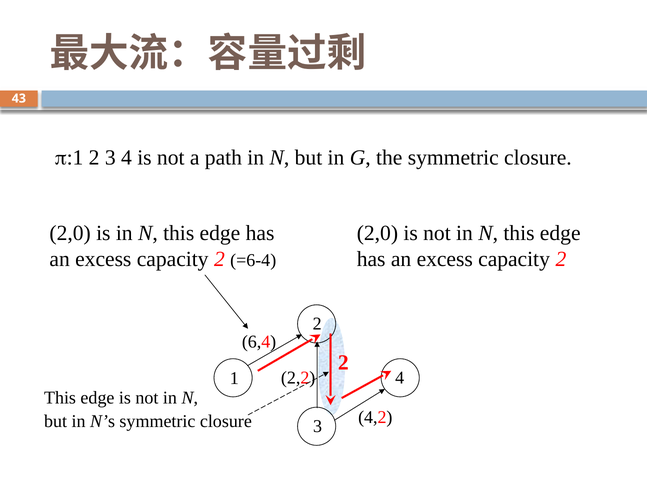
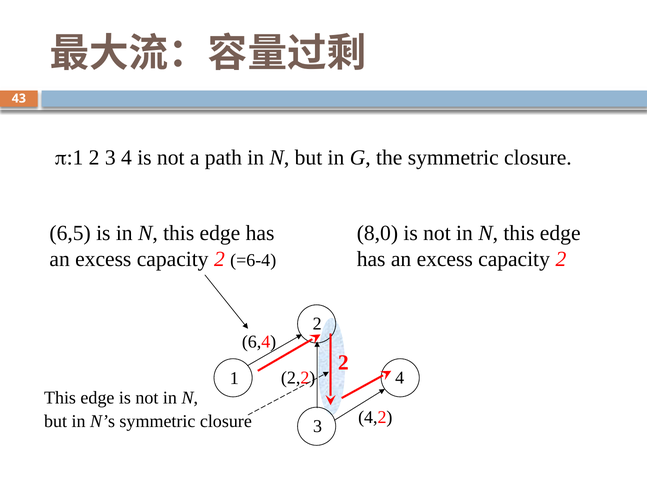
2,0 at (70, 233): 2,0 -> 6,5
2,0 at (377, 233): 2,0 -> 8,0
